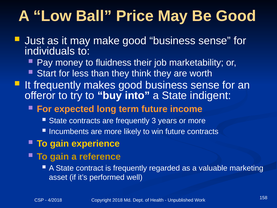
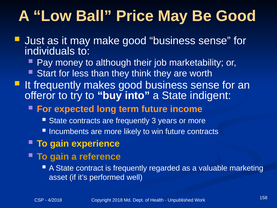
fluidness: fluidness -> although
